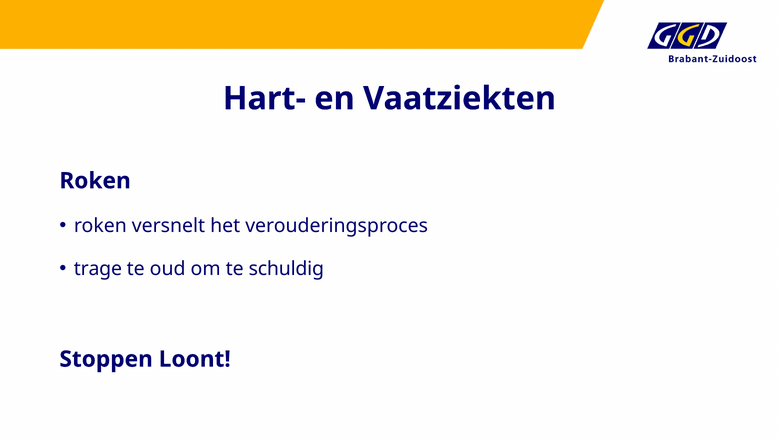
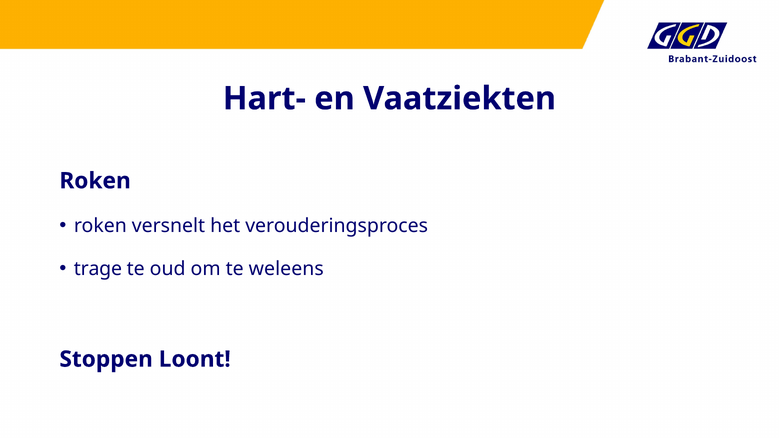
schuldig: schuldig -> weleens
